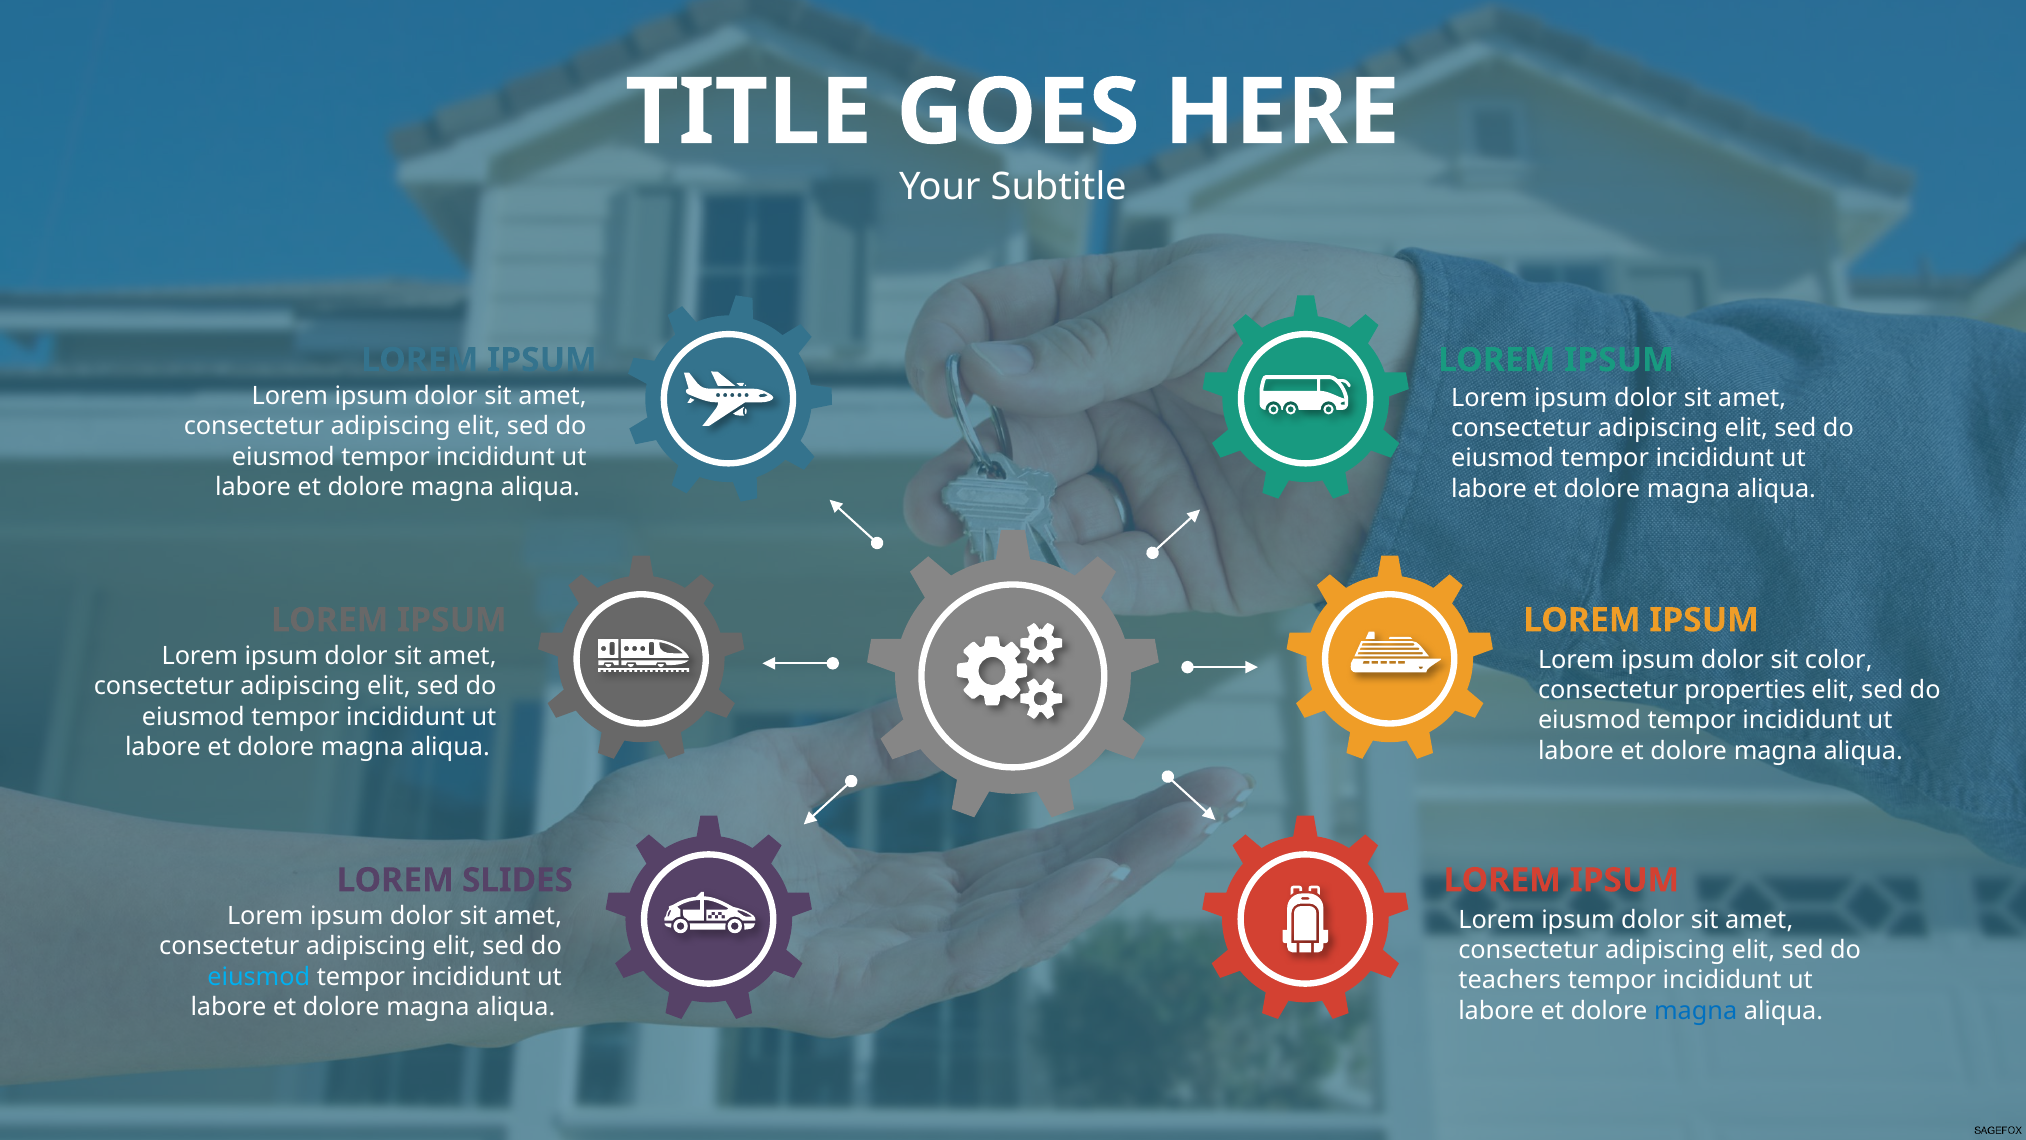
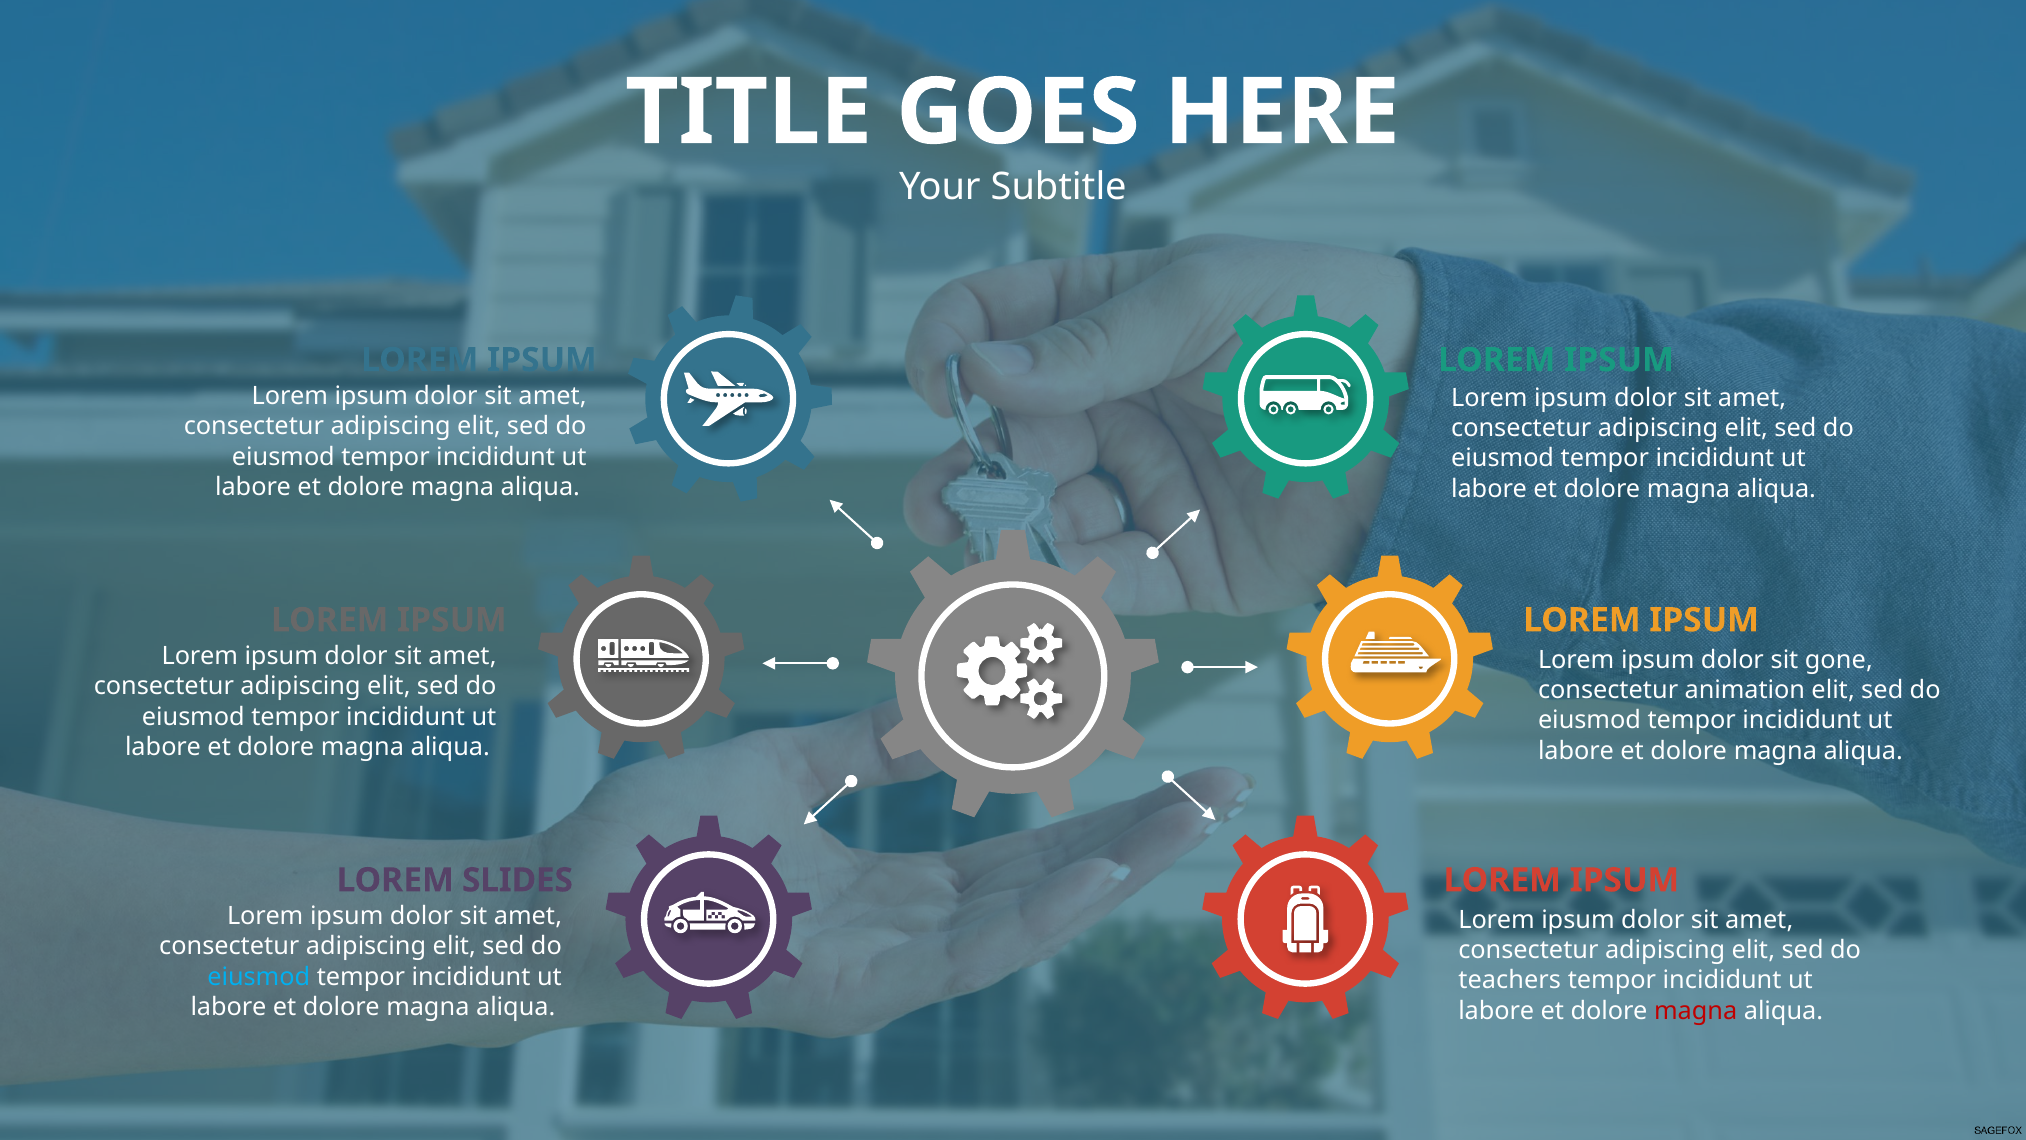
color: color -> gone
properties: properties -> animation
magna at (1696, 1011) colour: blue -> red
